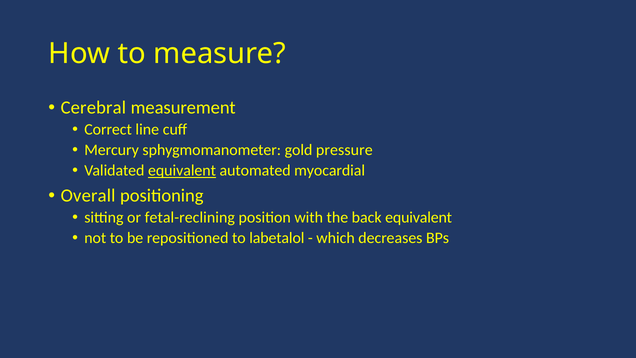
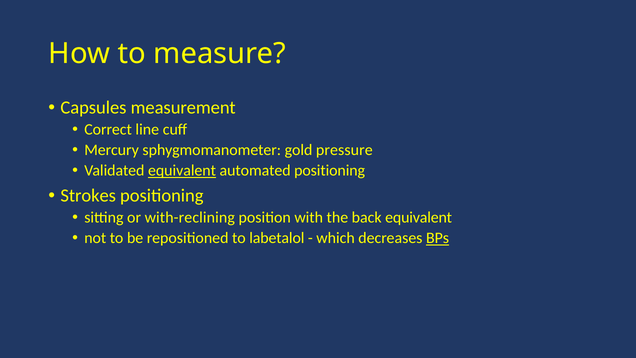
Cerebral: Cerebral -> Capsules
automated myocardial: myocardial -> positioning
Overall: Overall -> Strokes
fetal-reclining: fetal-reclining -> with-reclining
BPs underline: none -> present
